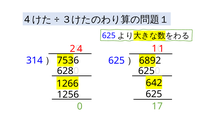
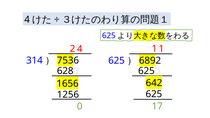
1266: 1266 -> 1656
